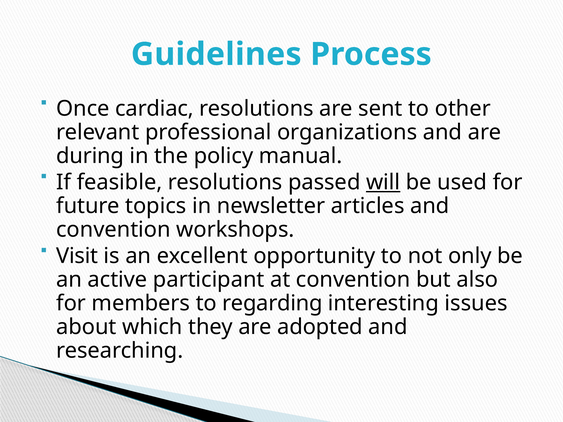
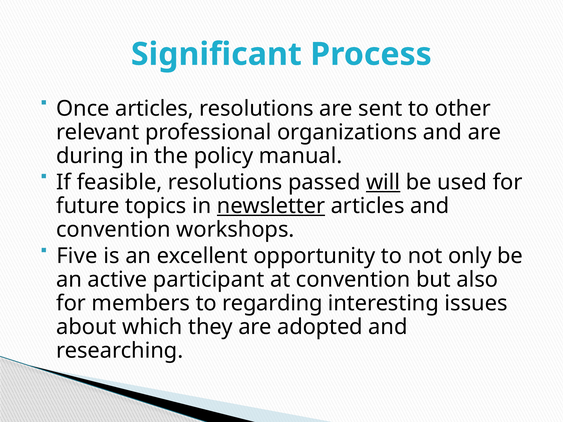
Guidelines: Guidelines -> Significant
Once cardiac: cardiac -> articles
newsletter underline: none -> present
Visit: Visit -> Five
